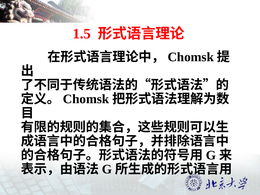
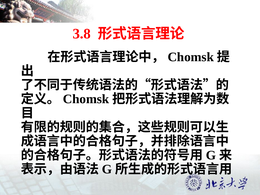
1.5: 1.5 -> 3.8
